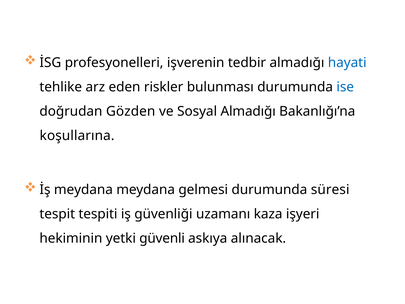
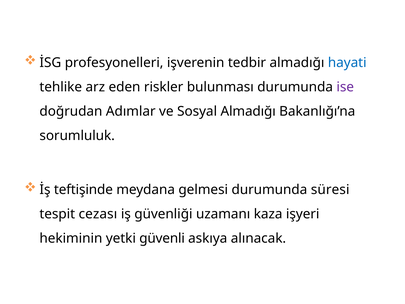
ise colour: blue -> purple
Gözden: Gözden -> Adımlar
koşullarına: koşullarına -> sorumluluk
İş meydana: meydana -> teftişinde
tespiti: tespiti -> cezası
